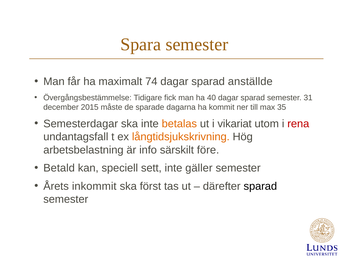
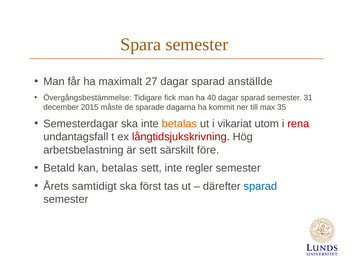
74: 74 -> 27
långtidsjukskrivning colour: orange -> red
är info: info -> sett
kan speciell: speciell -> betalas
gäller: gäller -> regler
inkommit: inkommit -> samtidigt
sparad at (260, 186) colour: black -> blue
